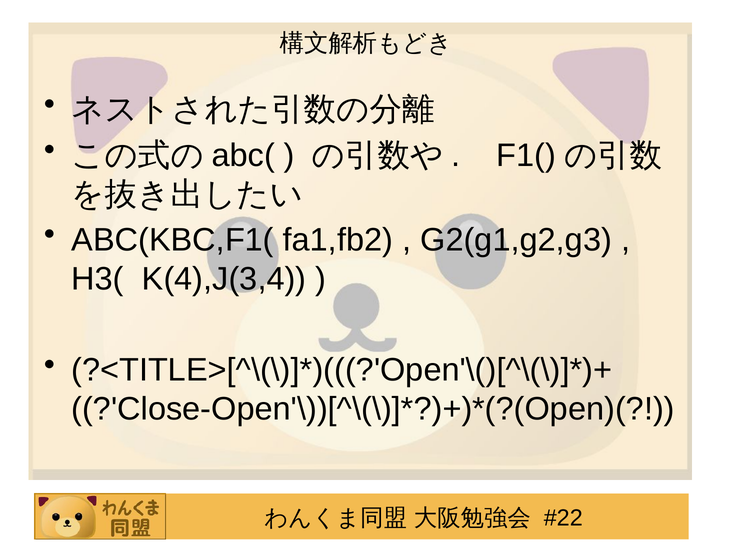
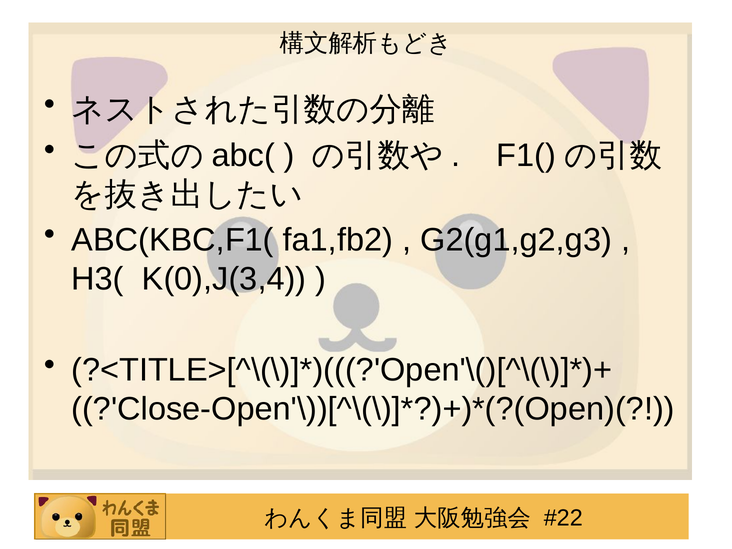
K(4),J(3,4: K(4),J(3,4 -> K(0),J(3,4
